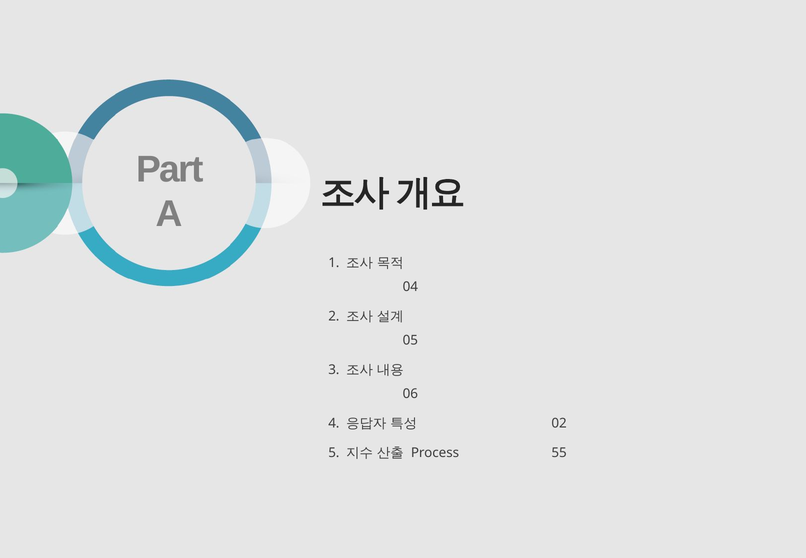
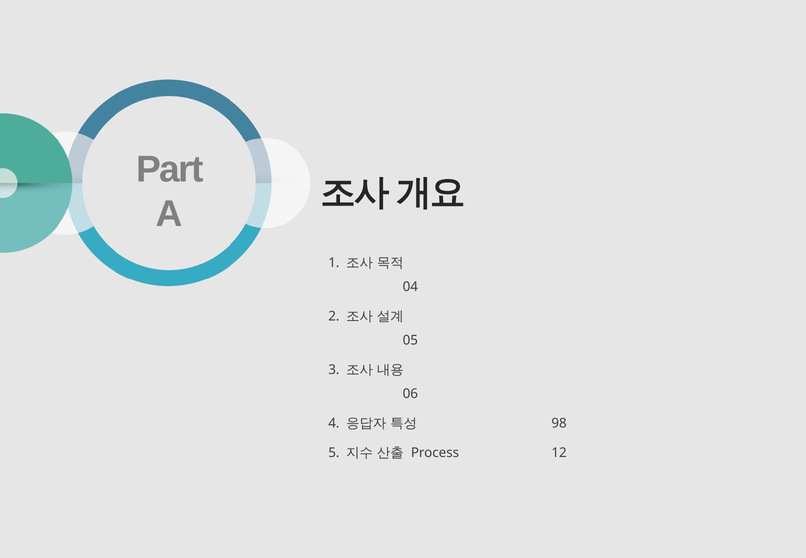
02: 02 -> 98
55: 55 -> 12
